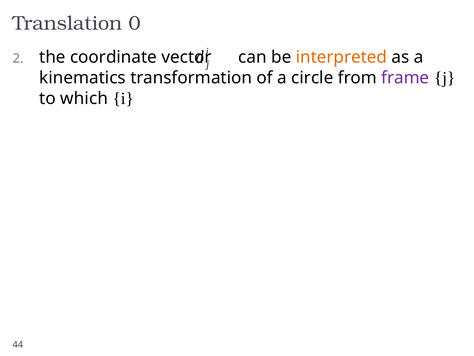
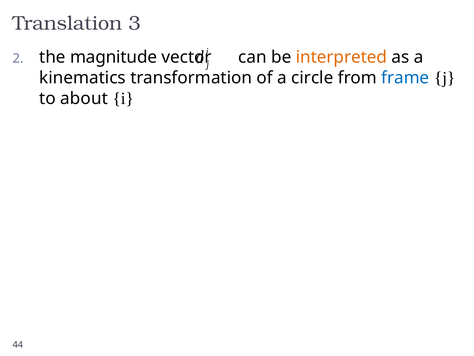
0: 0 -> 3
coordinate: coordinate -> magnitude
frame colour: purple -> blue
which: which -> about
